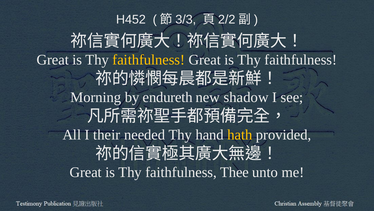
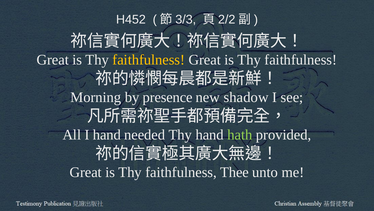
endureth: endureth -> presence
I their: their -> hand
hath colour: yellow -> light green
